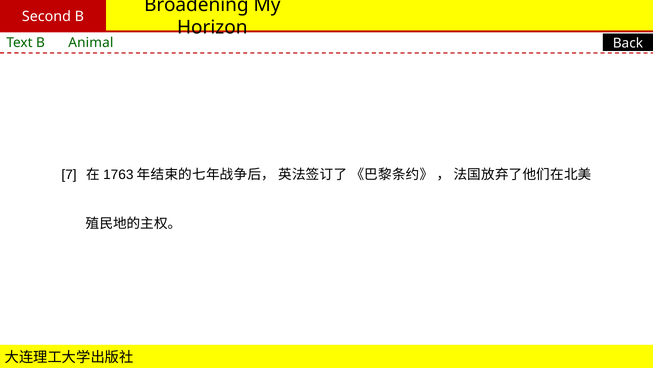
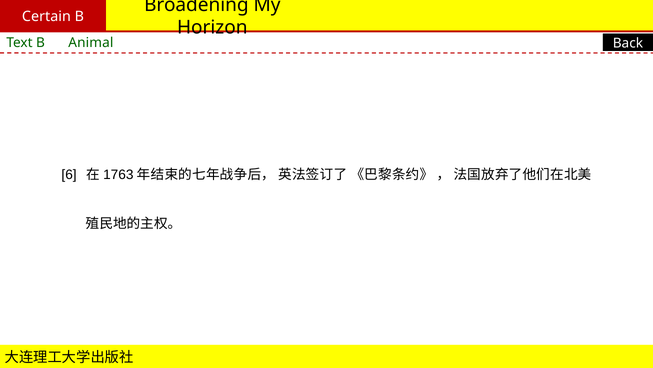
Second: Second -> Certain
7: 7 -> 6
